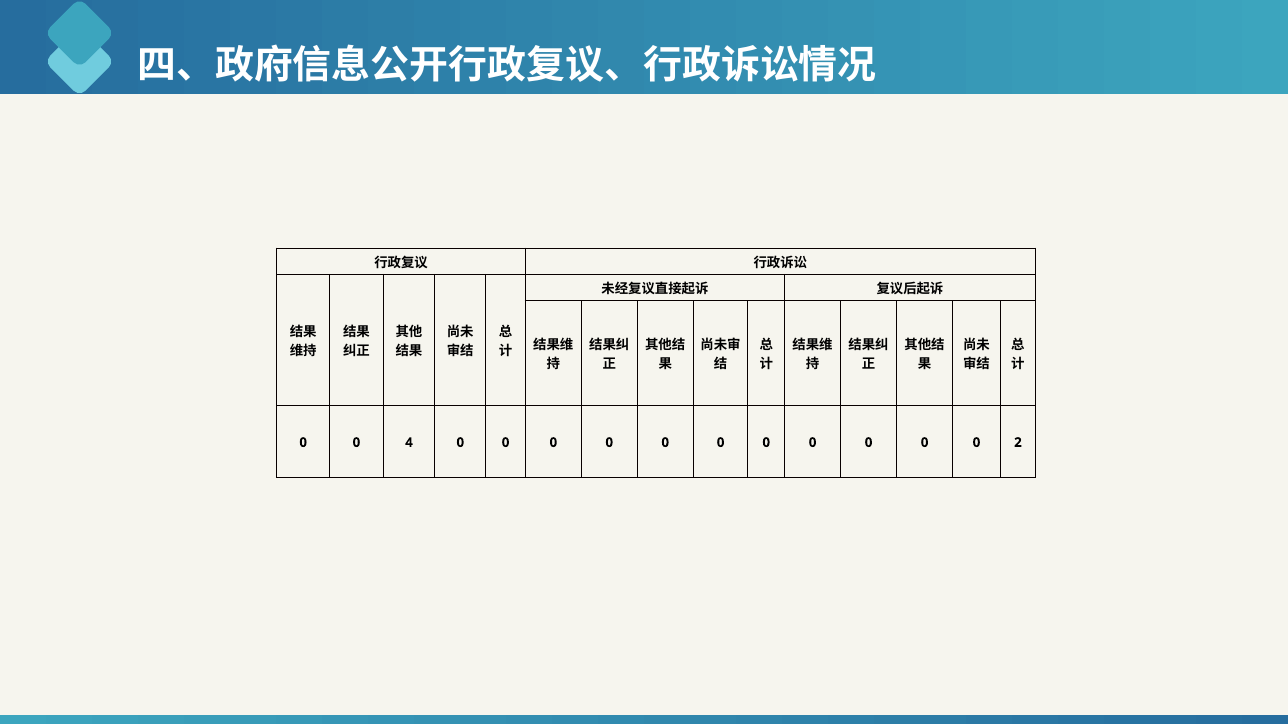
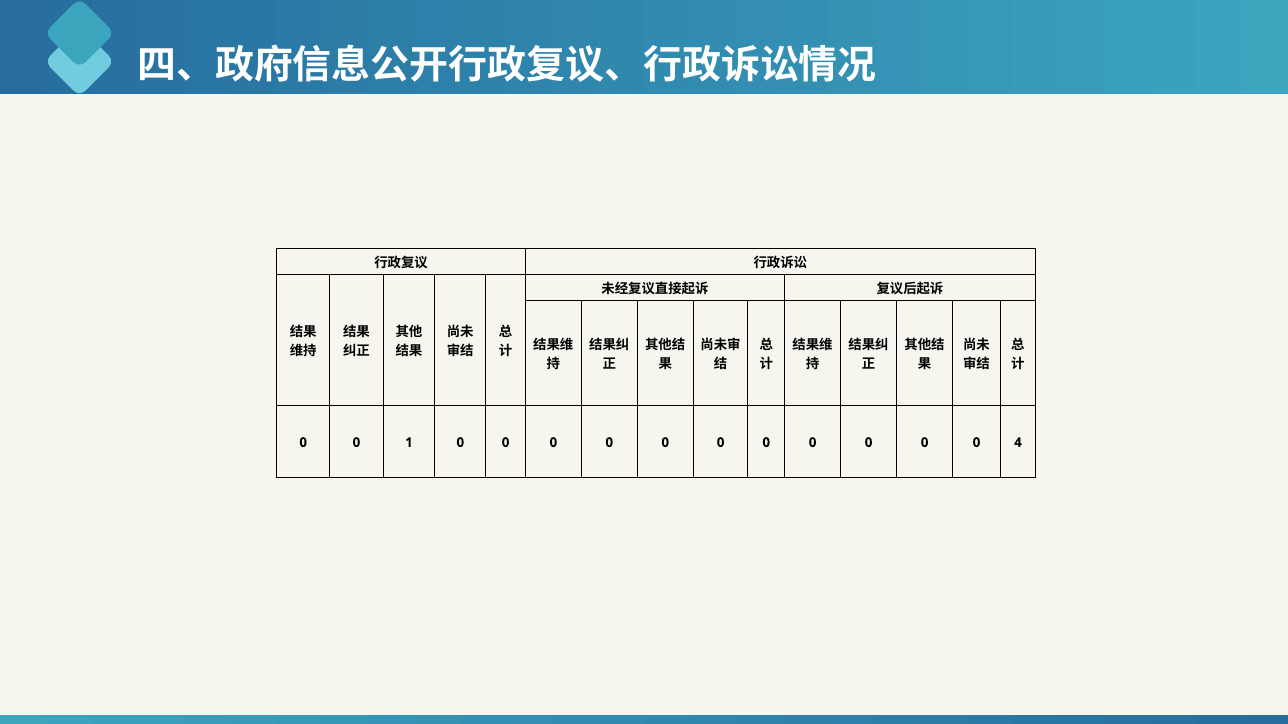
4: 4 -> 1
2: 2 -> 4
